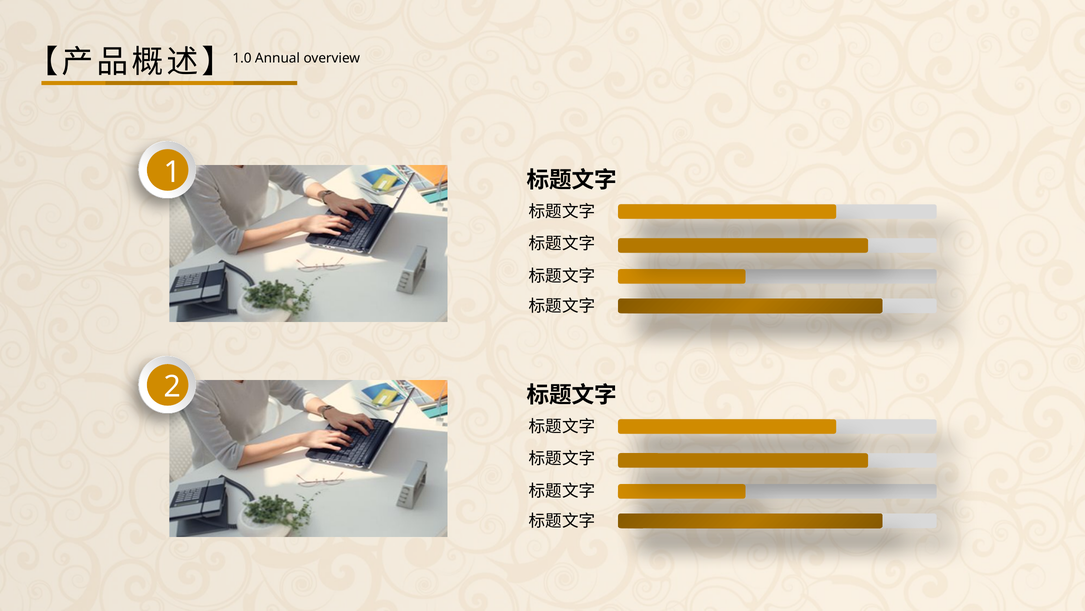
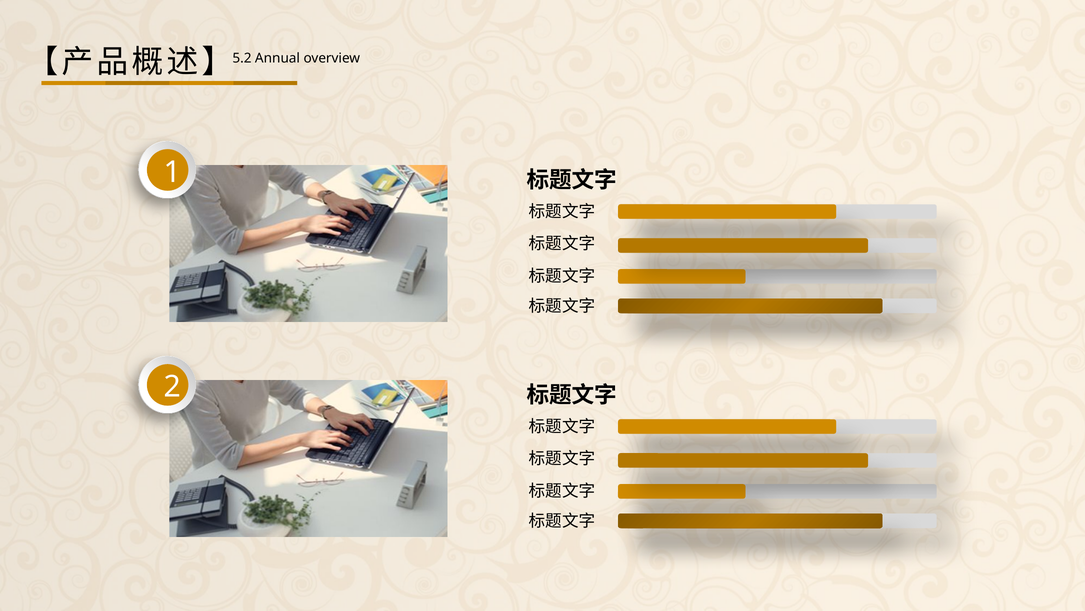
1.0: 1.0 -> 5.2
